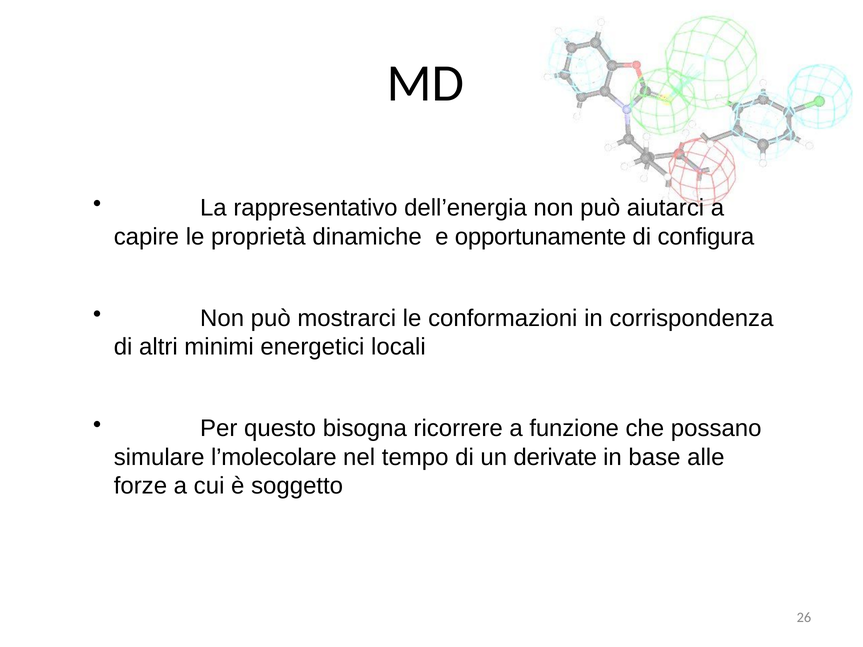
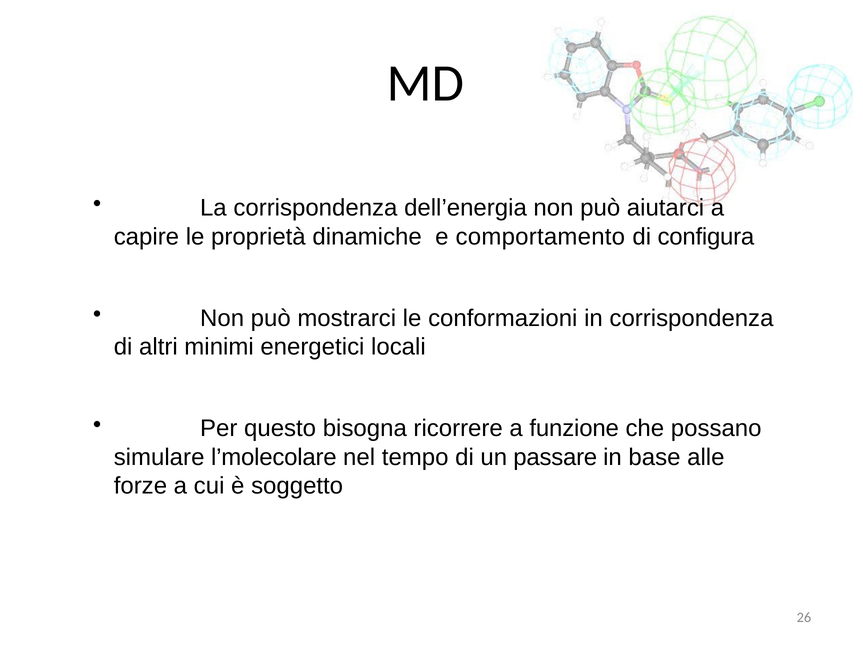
La rappresentativo: rappresentativo -> corrispondenza
opportunamente: opportunamente -> comportamento
derivate: derivate -> passare
